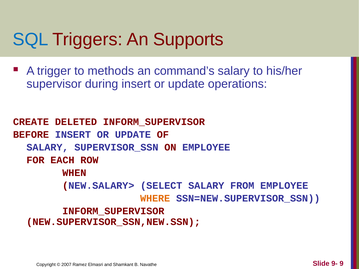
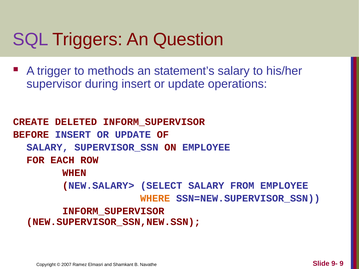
SQL colour: blue -> purple
Supports: Supports -> Question
command’s: command’s -> statement’s
